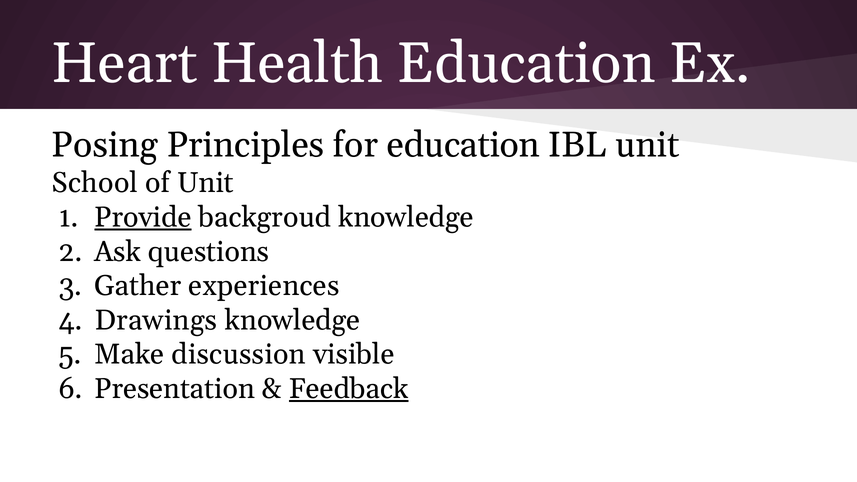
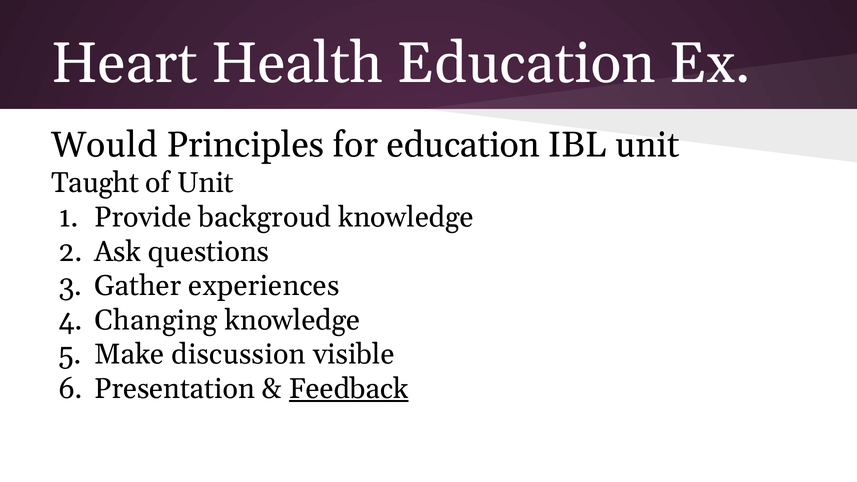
Posing: Posing -> Would
School: School -> Taught
Provide underline: present -> none
Drawings: Drawings -> Changing
